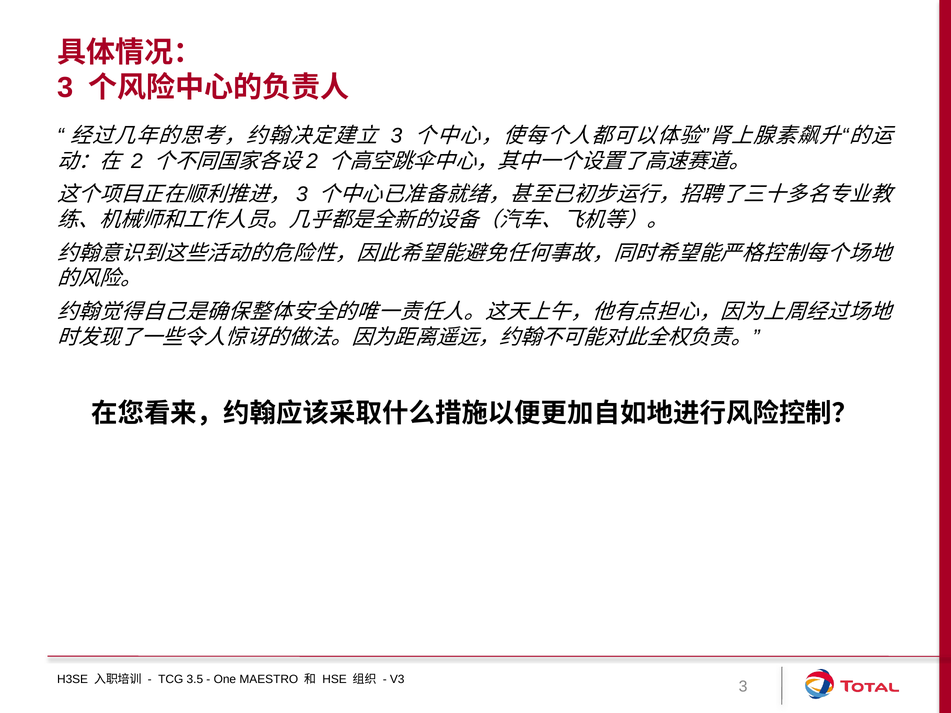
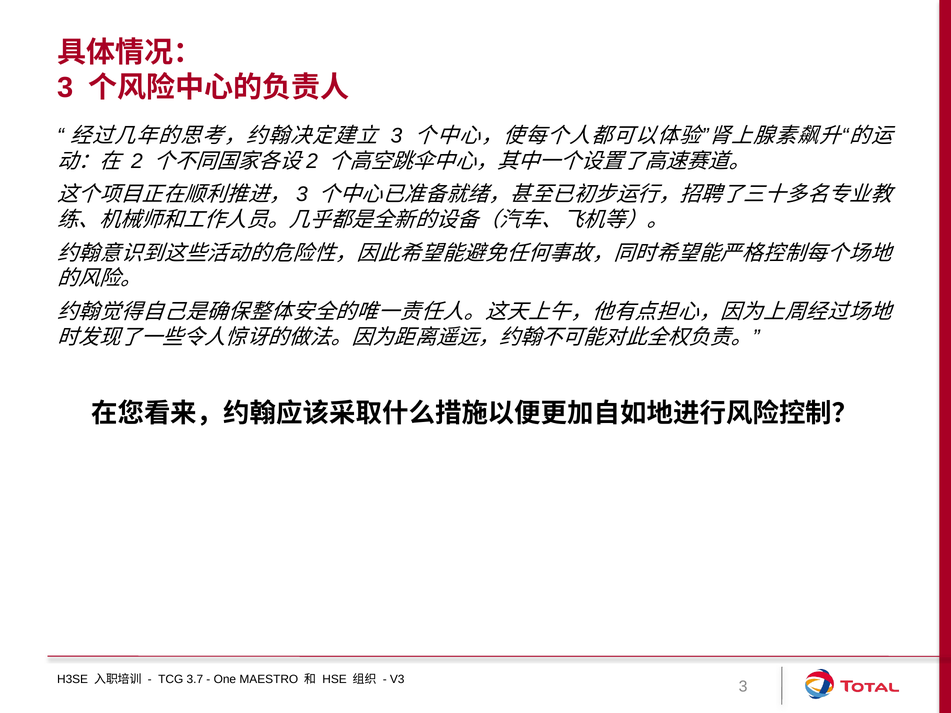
3.5: 3.5 -> 3.7
